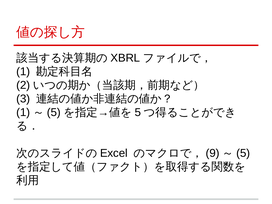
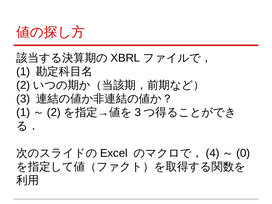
5 at (54, 112): 5 -> 2
5 at (138, 112): 5 -> 3
9: 9 -> 4
5 at (243, 153): 5 -> 0
